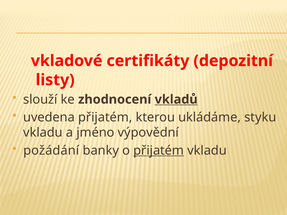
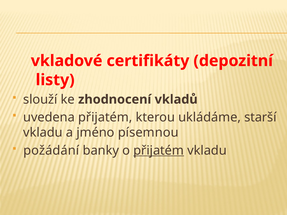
vkladů underline: present -> none
styku: styku -> starší
výpovědní: výpovědní -> písemnou
